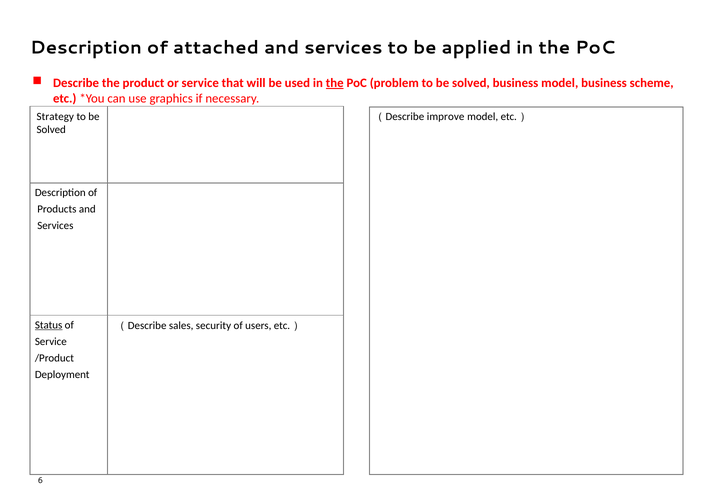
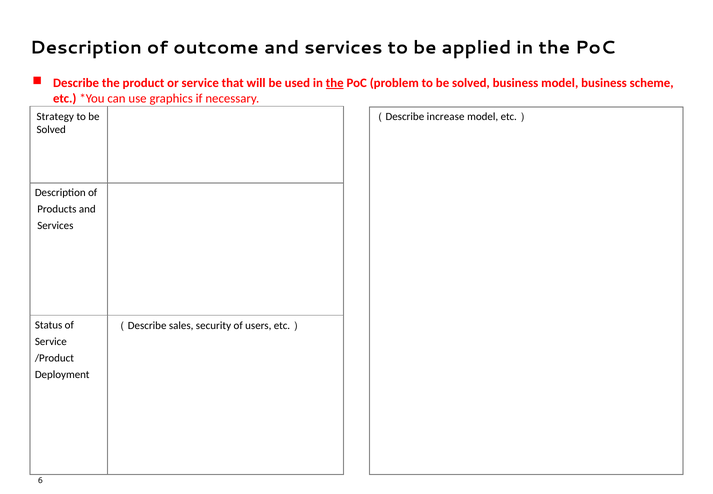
attached: attached -> outcome
improve: improve -> increase
Status underline: present -> none
